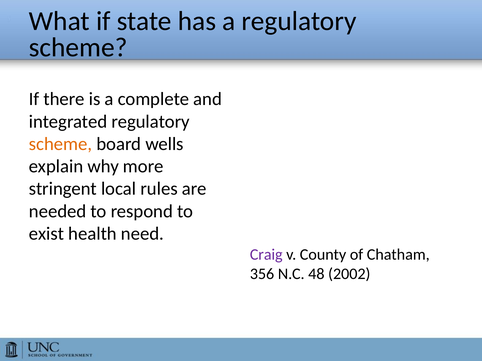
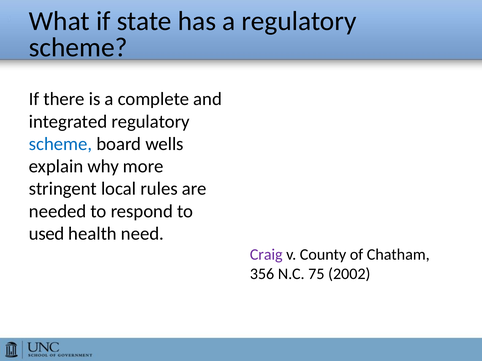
scheme at (61, 144) colour: orange -> blue
exist: exist -> used
48: 48 -> 75
